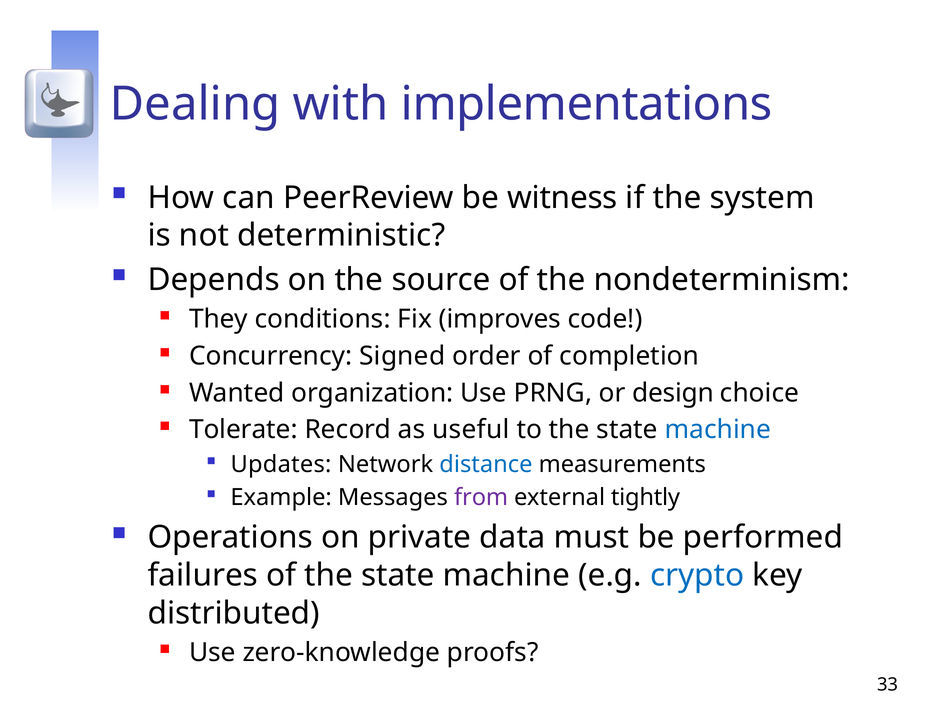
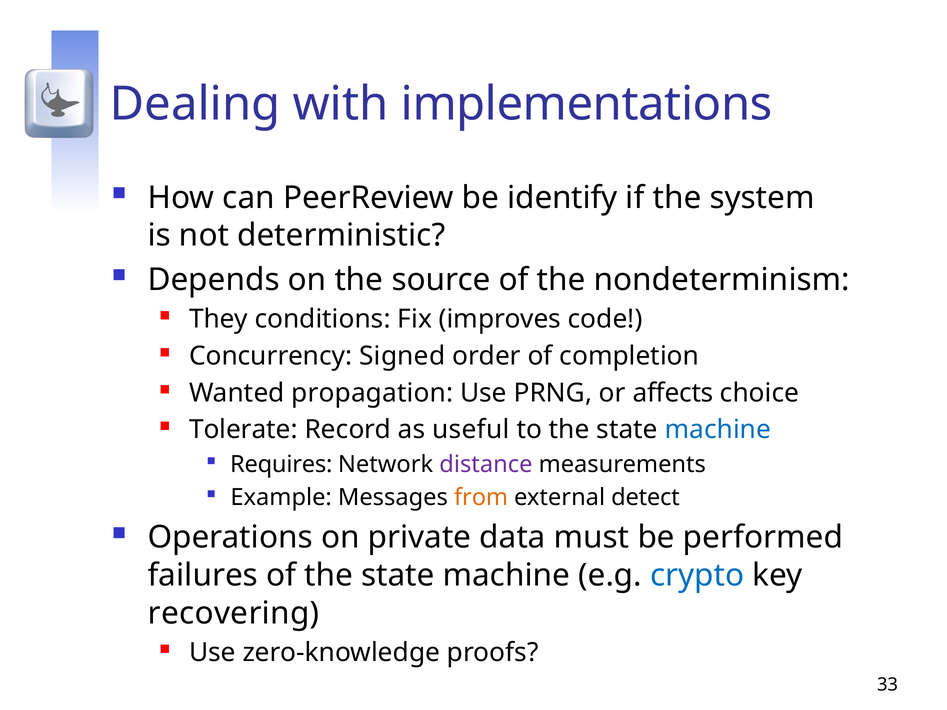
witness: witness -> identify
organization: organization -> propagation
design: design -> affects
Updates: Updates -> Requires
distance colour: blue -> purple
from colour: purple -> orange
tightly: tightly -> detect
distributed: distributed -> recovering
